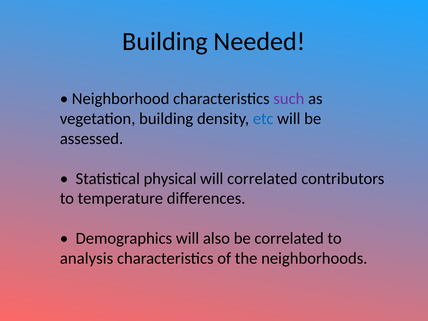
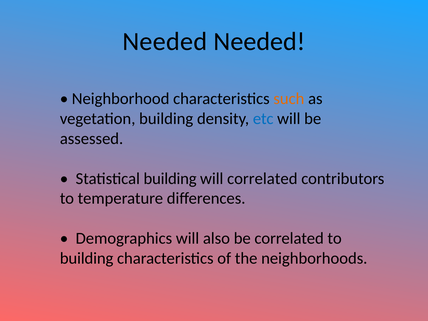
Building at (165, 41): Building -> Needed
such colour: purple -> orange
Statistical physical: physical -> building
analysis at (87, 258): analysis -> building
